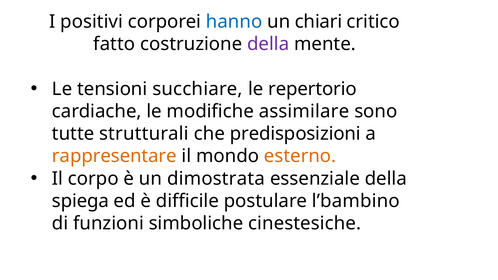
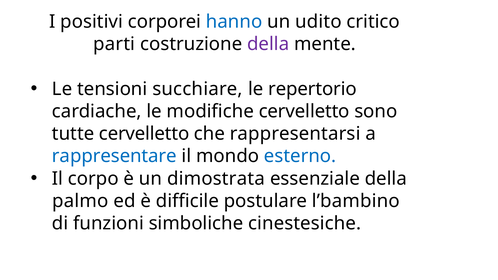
chiari: chiari -> udito
fatto: fatto -> parti
modifiche assimilare: assimilare -> cervelletto
tutte strutturali: strutturali -> cervelletto
predisposizioni: predisposizioni -> rappresentarsi
rappresentare colour: orange -> blue
esterno colour: orange -> blue
spiega: spiega -> palmo
